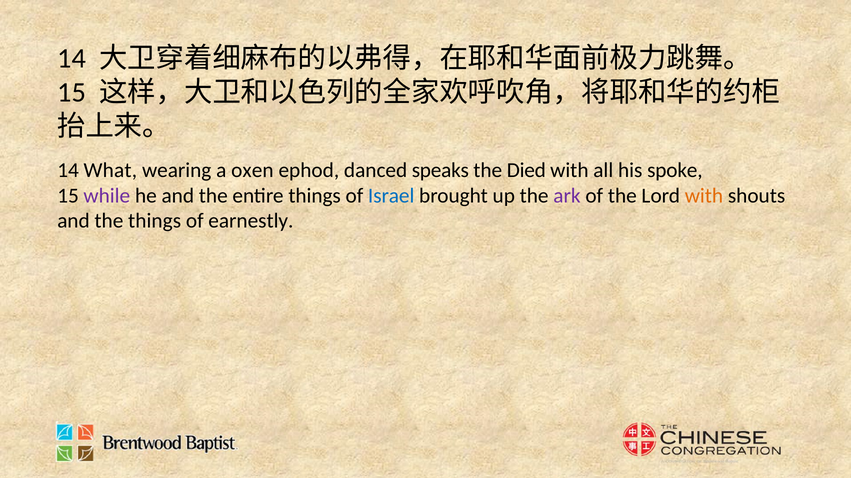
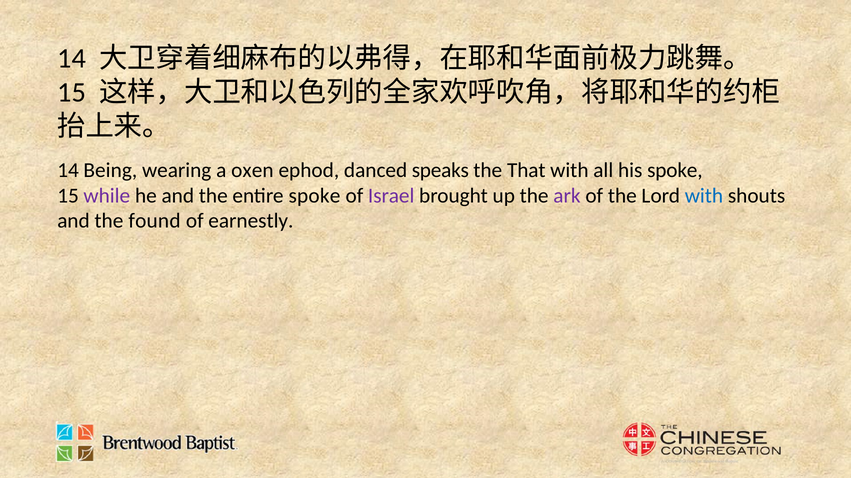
What: What -> Being
Died: Died -> That
entire things: things -> spoke
Israel colour: blue -> purple
with at (704, 196) colour: orange -> blue
the things: things -> found
